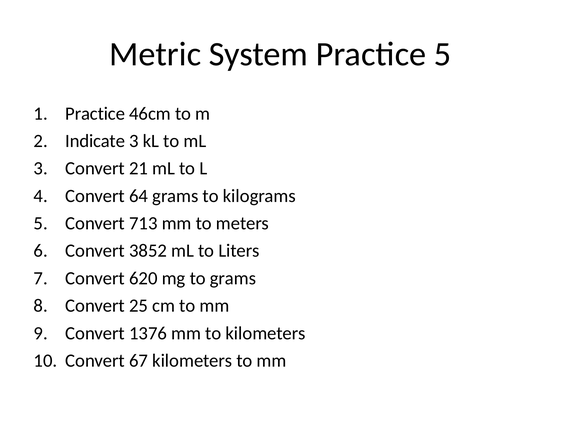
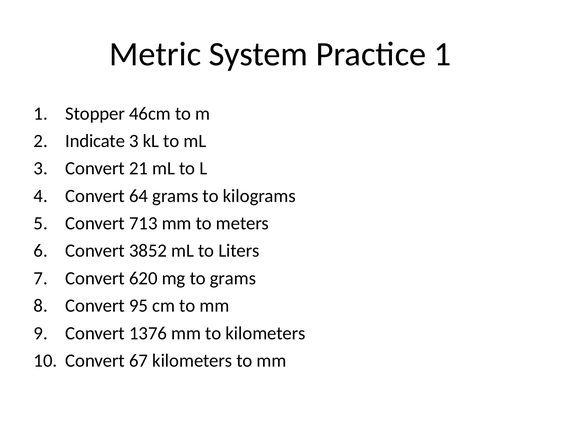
Practice 5: 5 -> 1
Practice at (95, 114): Practice -> Stopper
25: 25 -> 95
